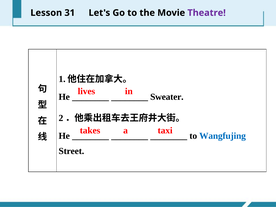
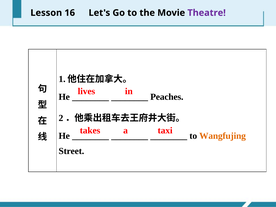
31: 31 -> 16
Sweater: Sweater -> Peaches
Wangfujing colour: blue -> orange
